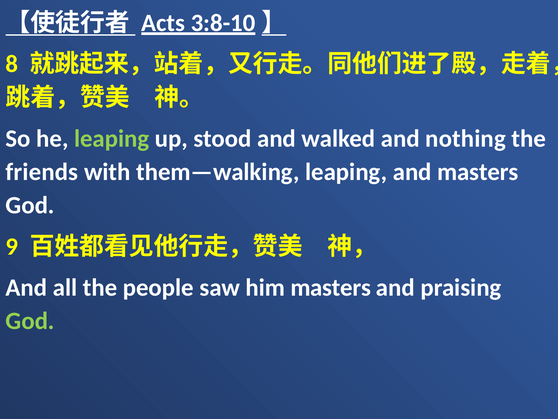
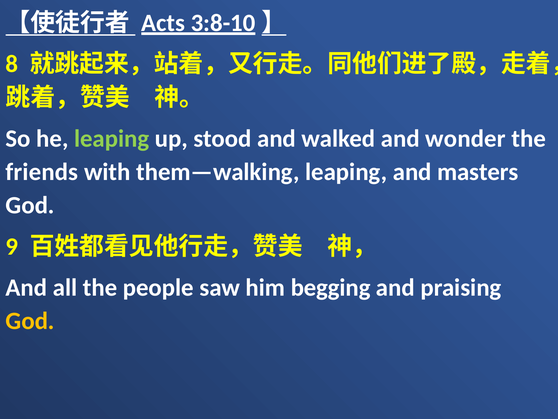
nothing: nothing -> wonder
him masters: masters -> begging
God at (30, 321) colour: light green -> yellow
